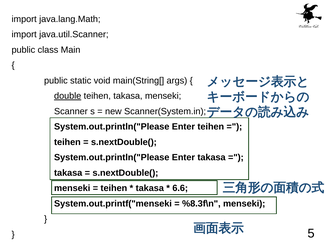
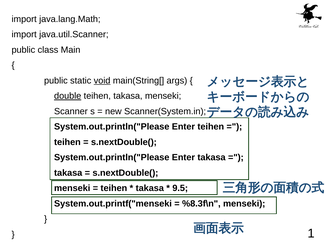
void underline: none -> present
6.6: 6.6 -> 9.5
5: 5 -> 1
